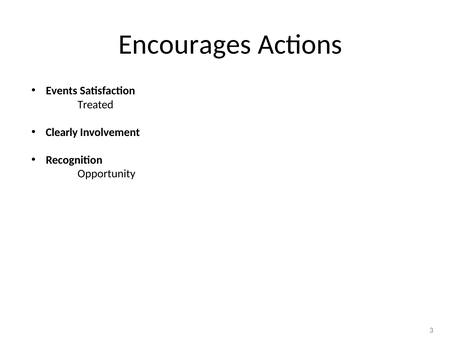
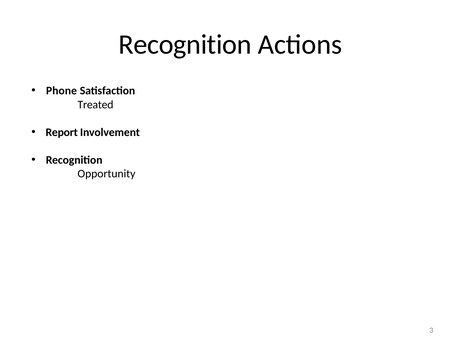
Encourages at (185, 45): Encourages -> Recognition
Events: Events -> Phone
Clearly: Clearly -> Report
